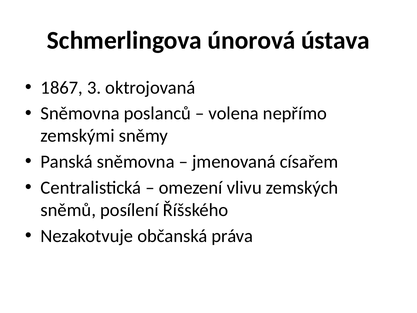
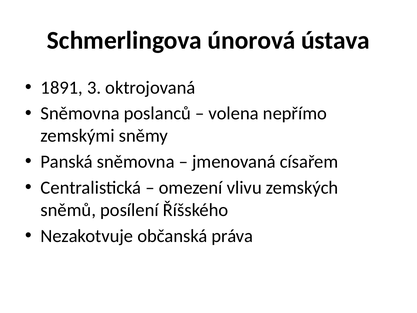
1867: 1867 -> 1891
